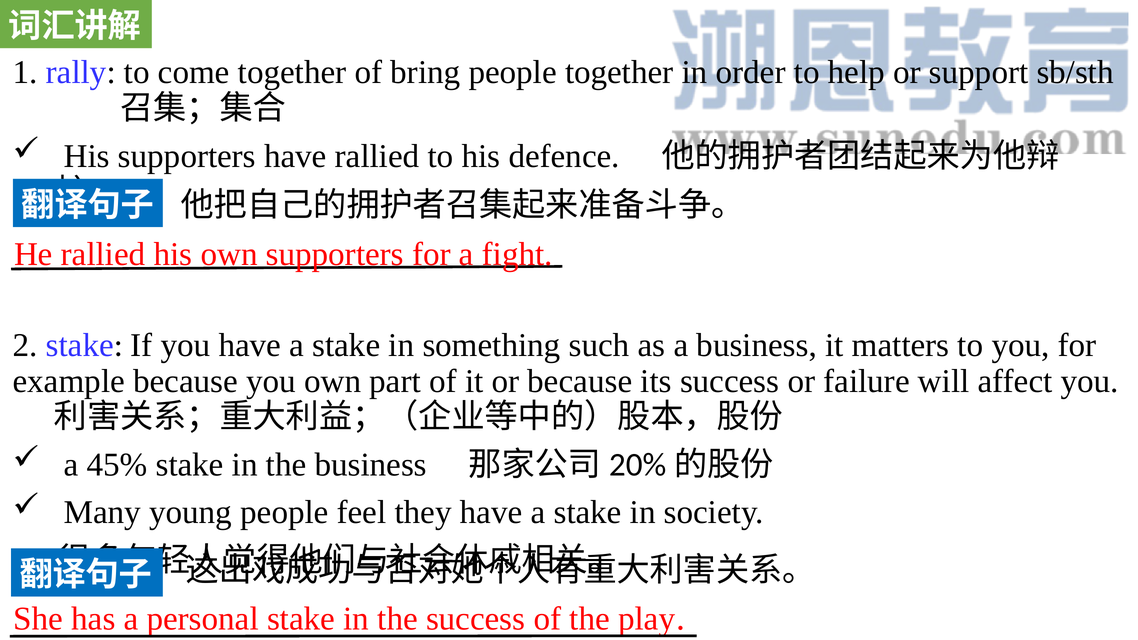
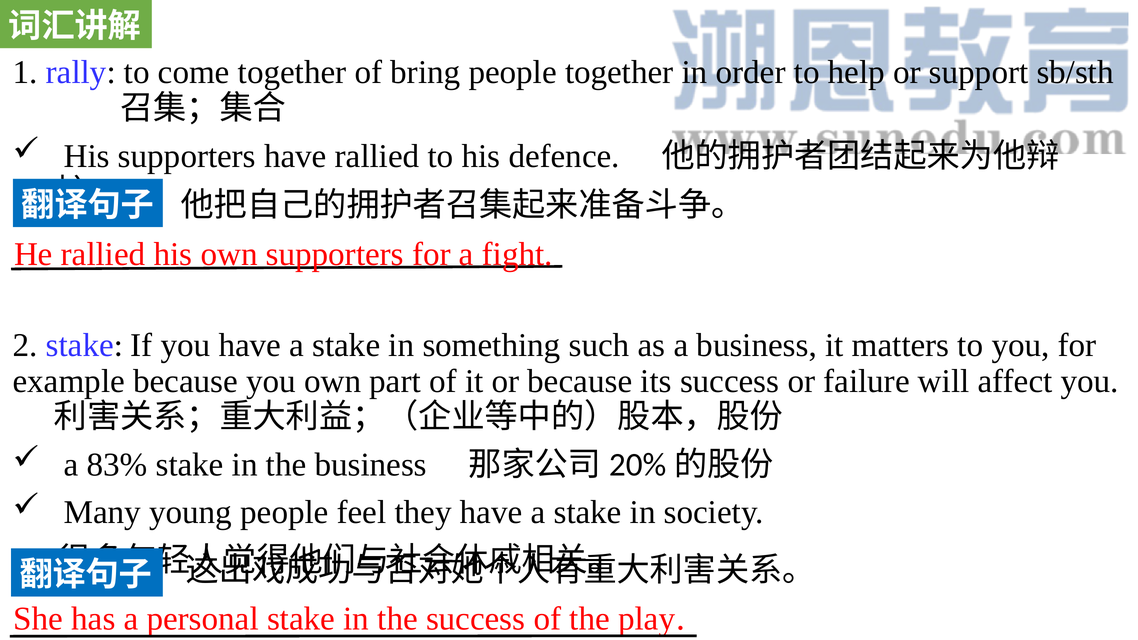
45%: 45% -> 83%
